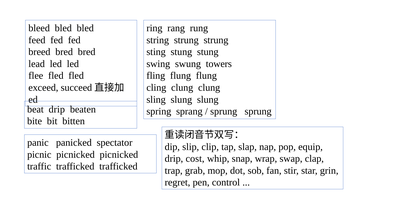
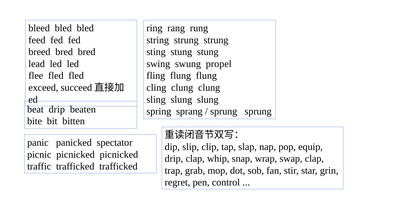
towers: towers -> propel
drip cost: cost -> clap
